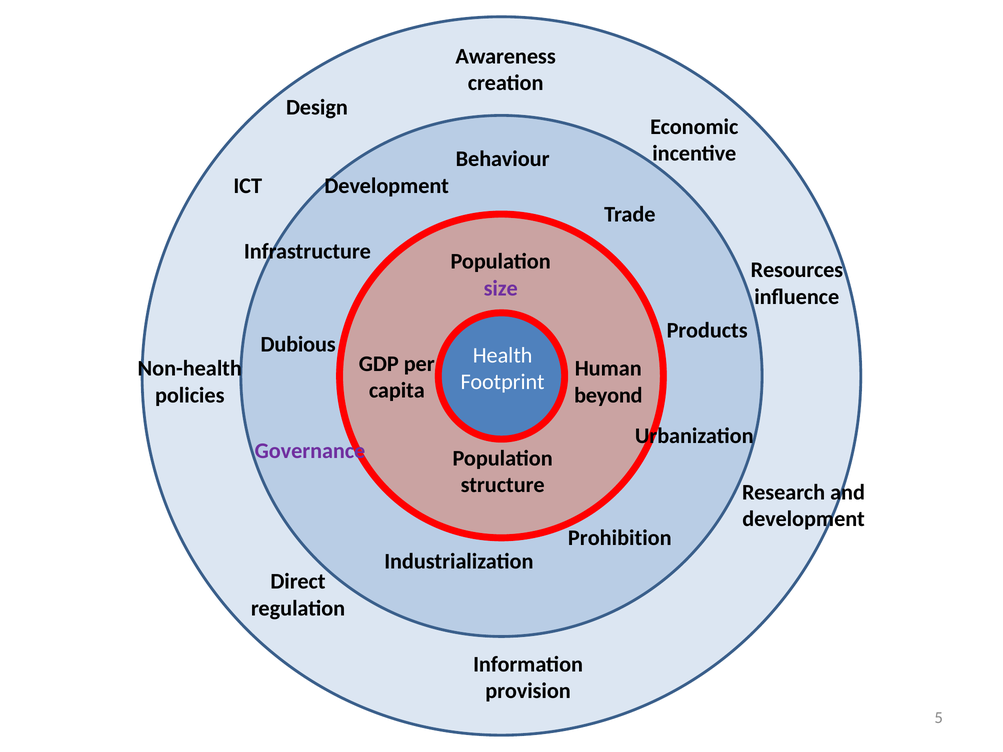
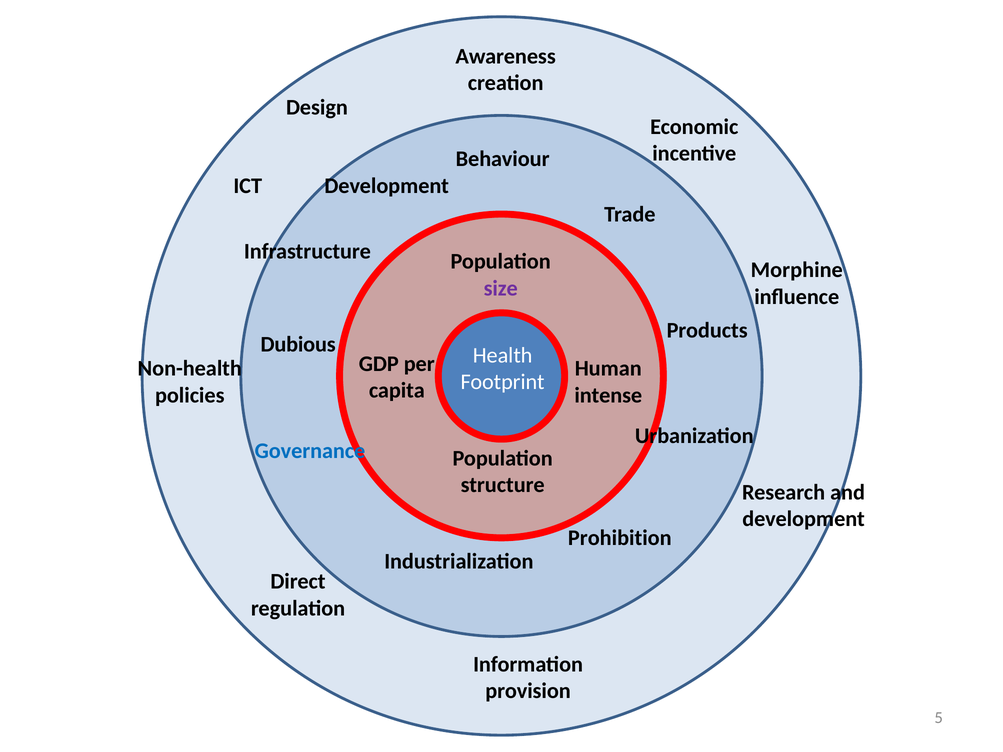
Resources: Resources -> Morphine
beyond: beyond -> intense
Governance colour: purple -> blue
